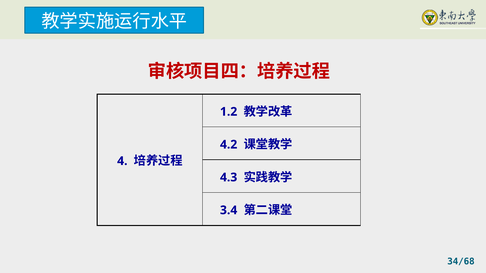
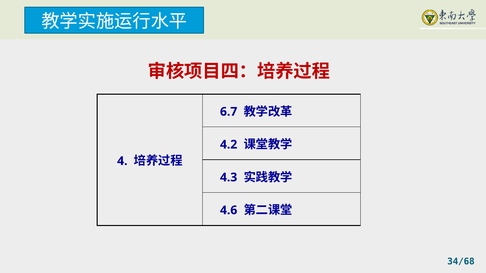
1.2: 1.2 -> 6.7
3.4: 3.4 -> 4.6
